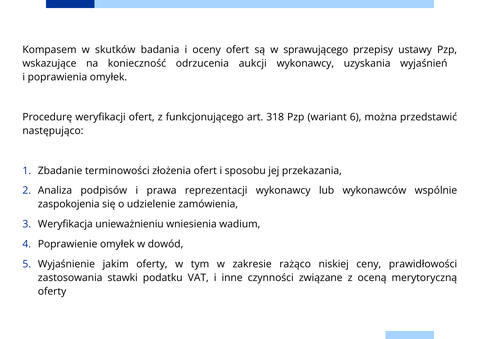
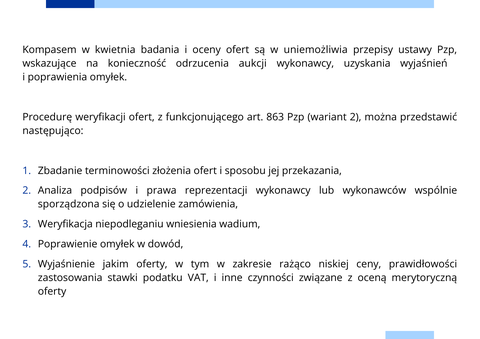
skutków: skutków -> kwietnia
sprawującego: sprawującego -> uniemożliwia
318: 318 -> 863
wariant 6: 6 -> 2
zaspokojenia: zaspokojenia -> sporządzona
unieważnieniu: unieważnieniu -> niepodleganiu
